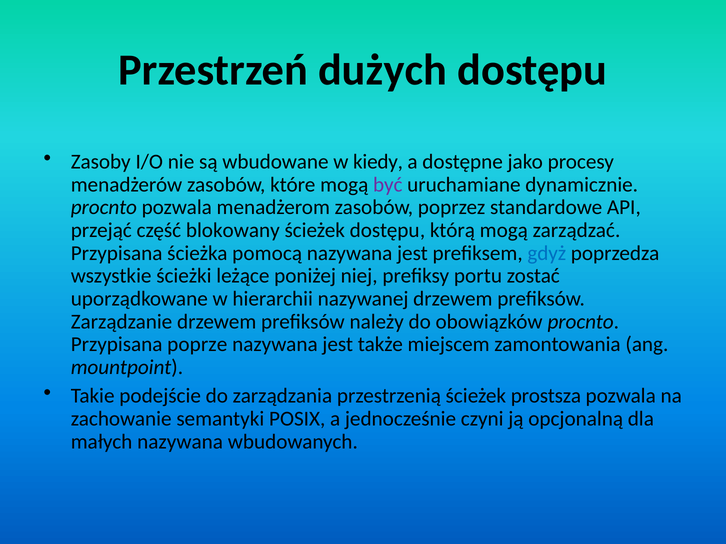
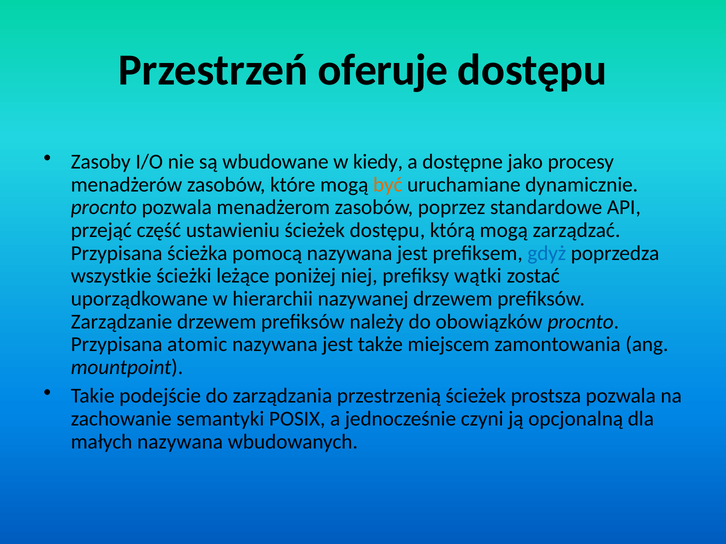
dużych: dużych -> oferuje
być colour: purple -> orange
blokowany: blokowany -> ustawieniu
portu: portu -> wątki
poprze: poprze -> atomic
